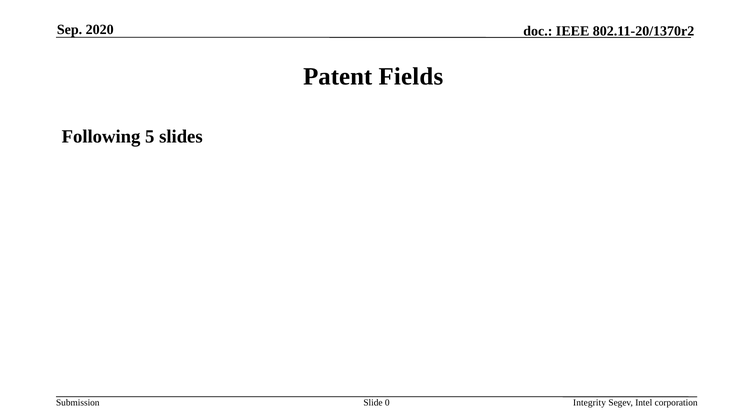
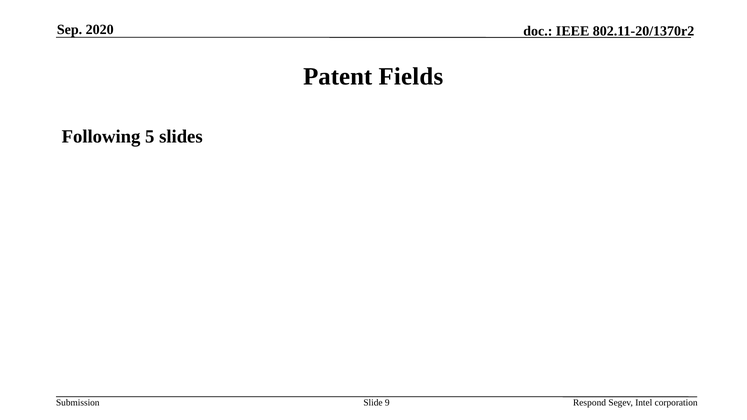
0: 0 -> 9
Integrity: Integrity -> Respond
